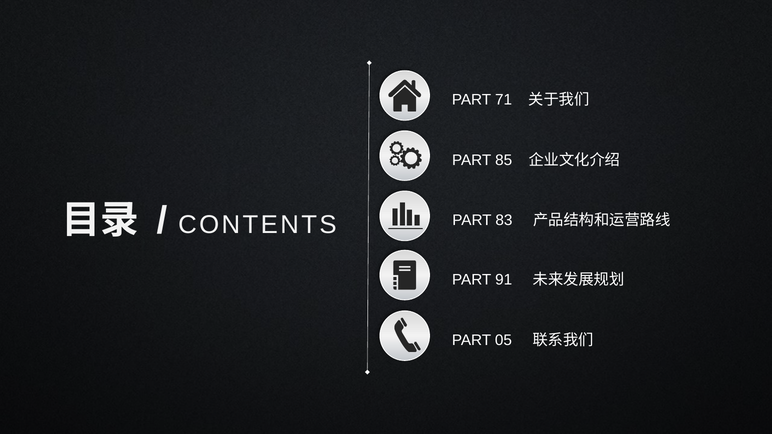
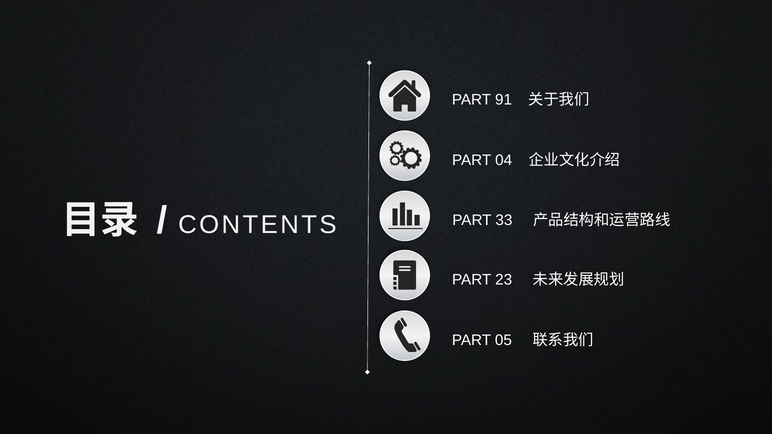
71: 71 -> 91
85: 85 -> 04
83: 83 -> 33
91: 91 -> 23
